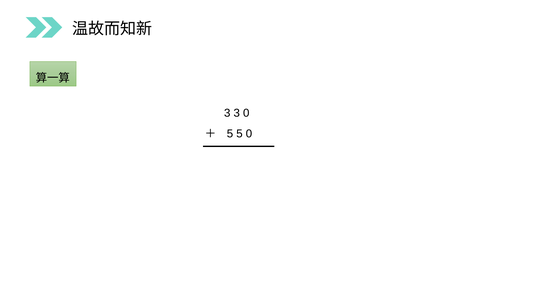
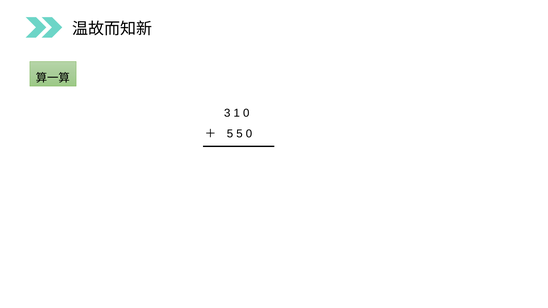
3 3: 3 -> 1
